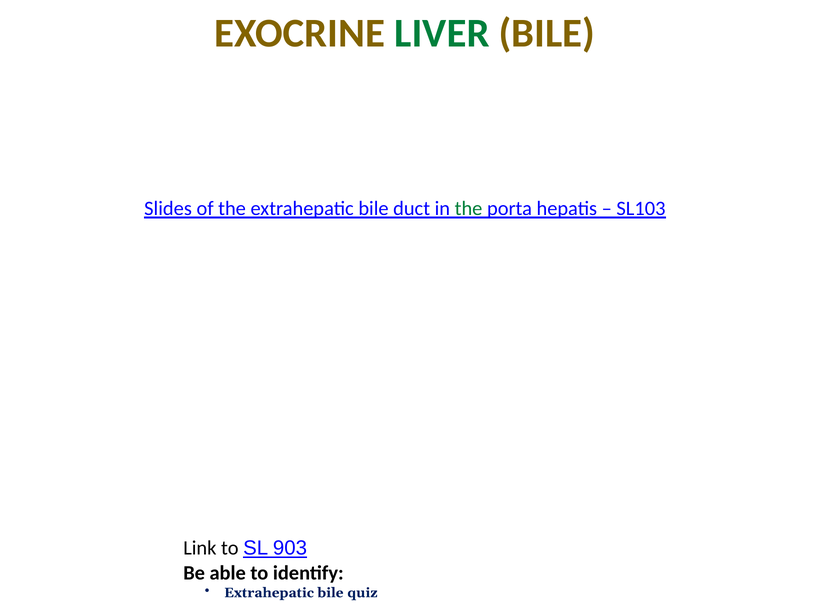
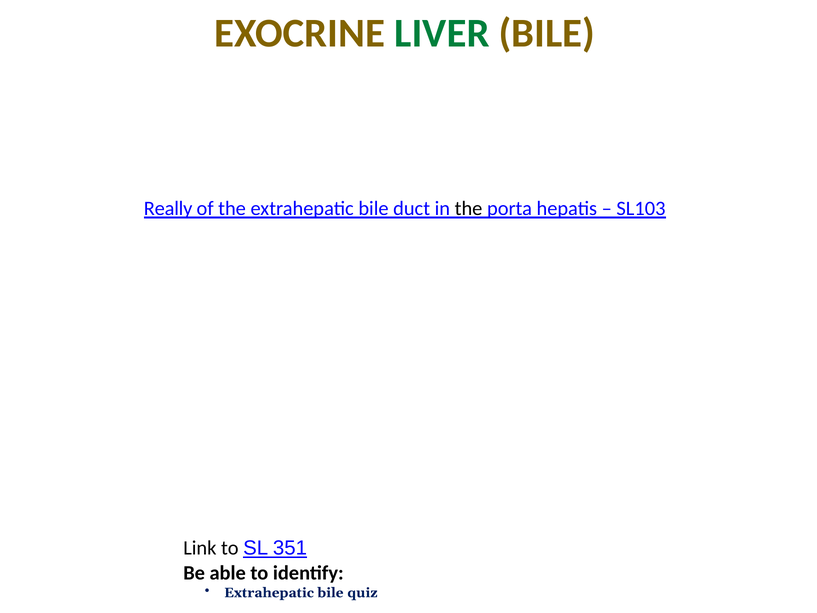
Slides: Slides -> Really
the at (469, 208) colour: green -> black
903: 903 -> 351
